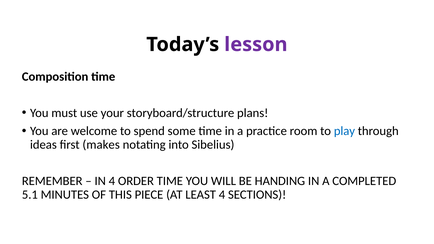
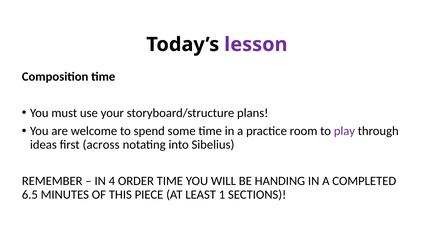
play colour: blue -> purple
makes: makes -> across
5.1: 5.1 -> 6.5
LEAST 4: 4 -> 1
